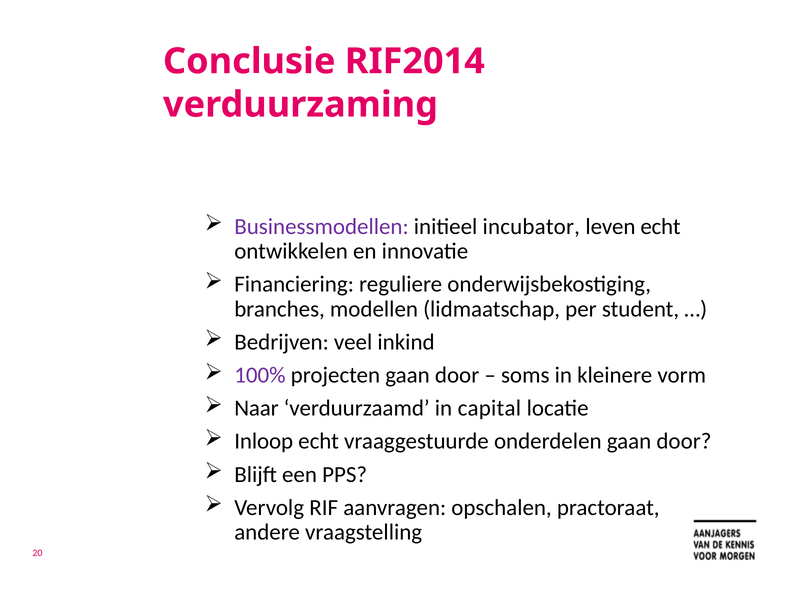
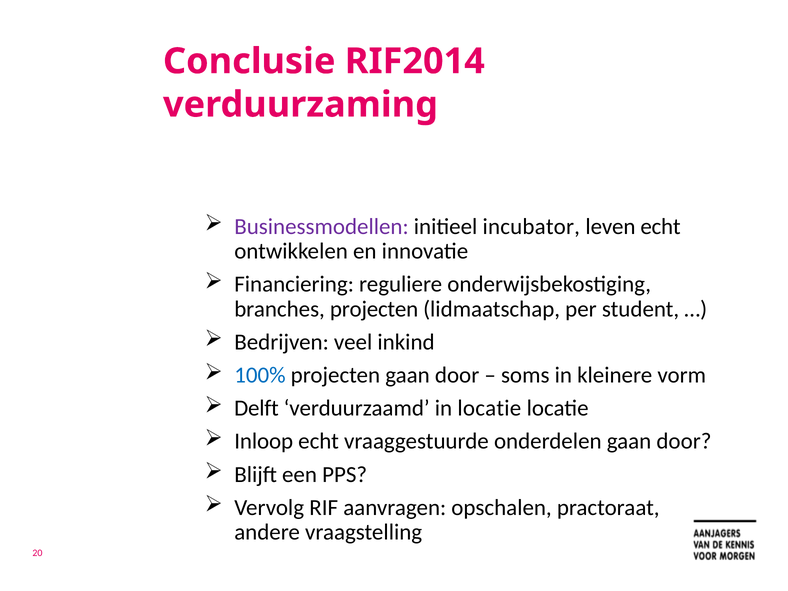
branches modellen: modellen -> projecten
100% colour: purple -> blue
Naar: Naar -> Delft
in capital: capital -> locatie
